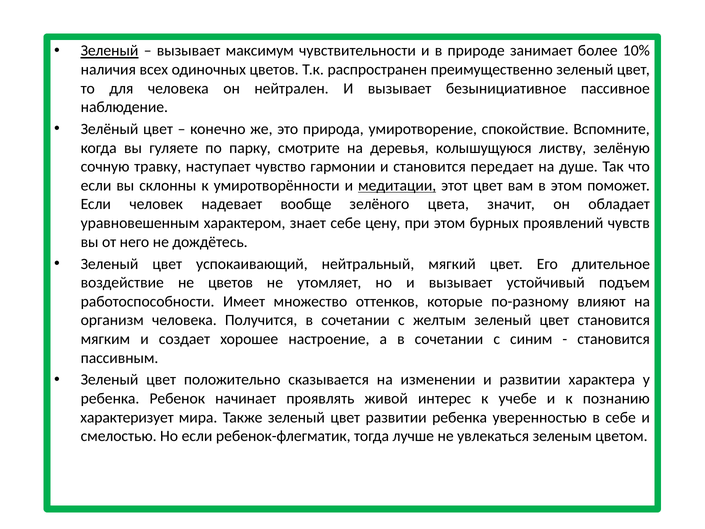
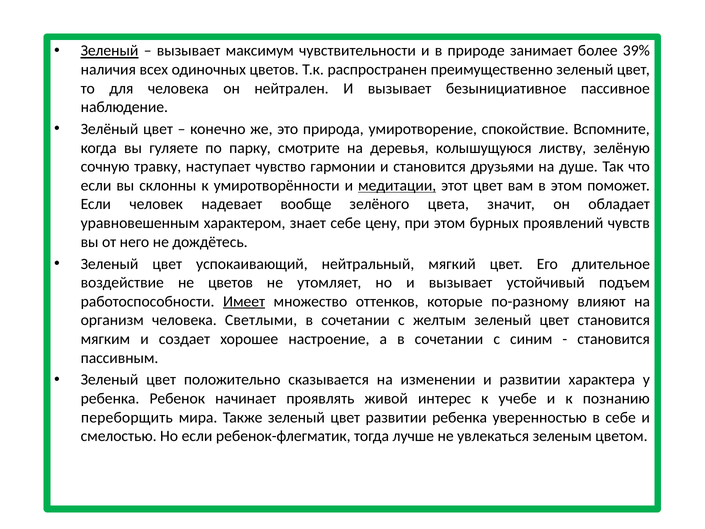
10%: 10% -> 39%
передает: передает -> друзьями
Имеет underline: none -> present
Получится: Получится -> Светлыми
характеризует: характеризует -> переборщить
